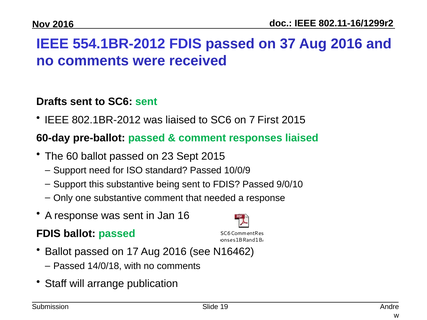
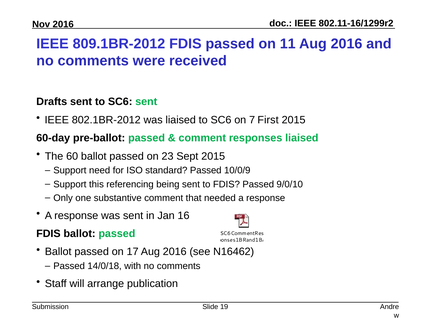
554.1BR-2012: 554.1BR-2012 -> 809.1BR-2012
37: 37 -> 11
this substantive: substantive -> referencing
